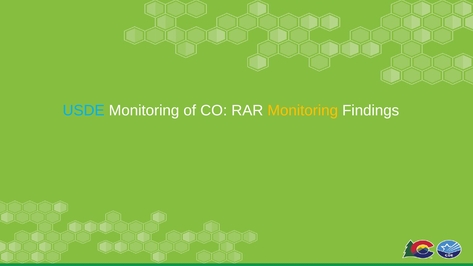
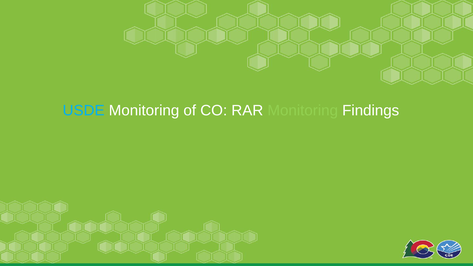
Monitoring at (303, 111) colour: yellow -> light green
